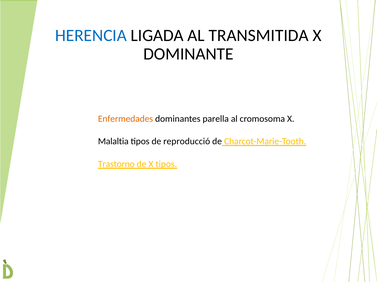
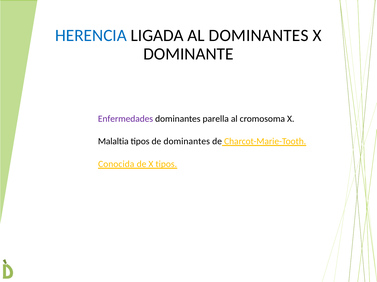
AL TRANSMITIDA: TRANSMITIDA -> DOMINANTES
Enfermedades colour: orange -> purple
de reproducció: reproducció -> dominantes
Trastorno: Trastorno -> Conocida
